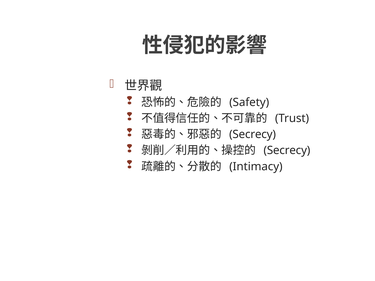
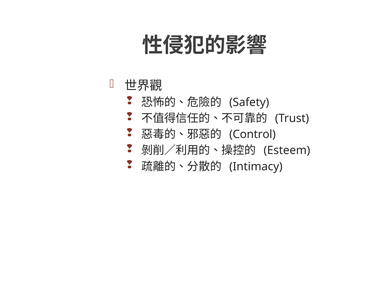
Secrecy at (253, 135): Secrecy -> Control
Secrecy at (287, 151): Secrecy -> Esteem
